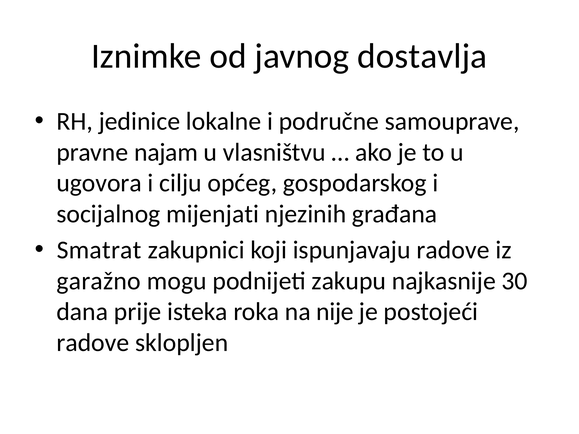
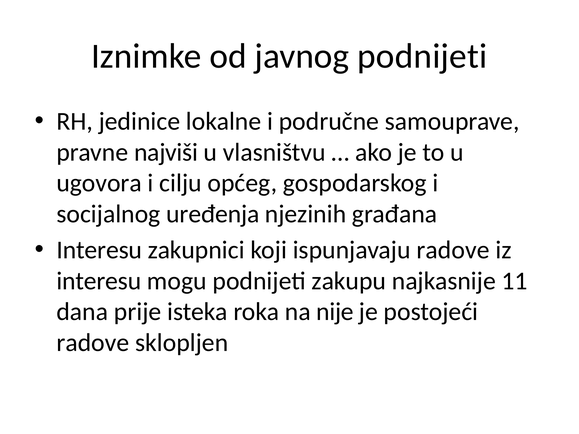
javnog dostavlja: dostavlja -> podnijeti
najam: najam -> najviši
mijenjati: mijenjati -> uređenja
Smatrat at (99, 250): Smatrat -> Interesu
garažno at (99, 281): garažno -> interesu
30: 30 -> 11
